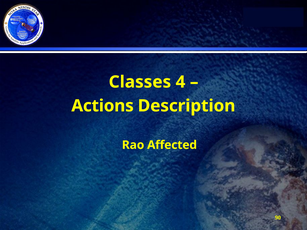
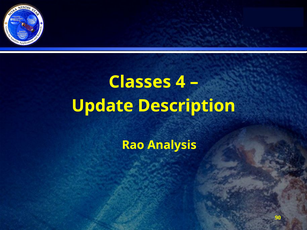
Actions: Actions -> Update
Affected: Affected -> Analysis
